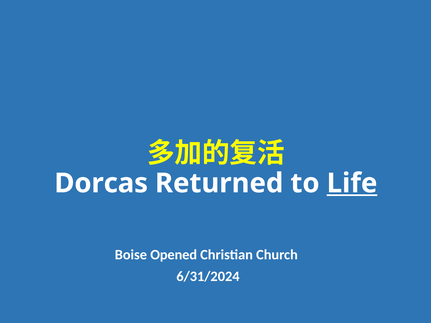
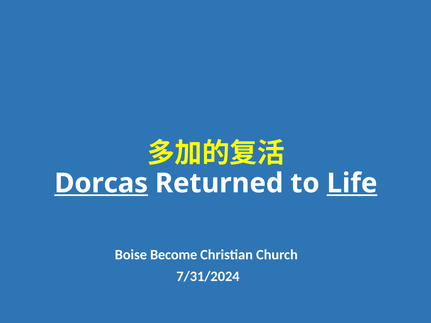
Dorcas underline: none -> present
Opened: Opened -> Become
6/31/2024: 6/31/2024 -> 7/31/2024
